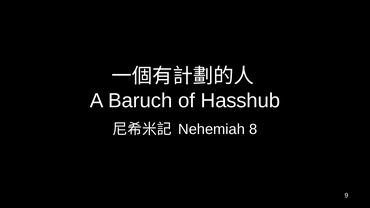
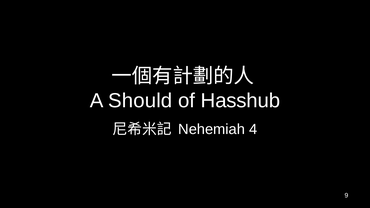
Baruch: Baruch -> Should
8: 8 -> 4
